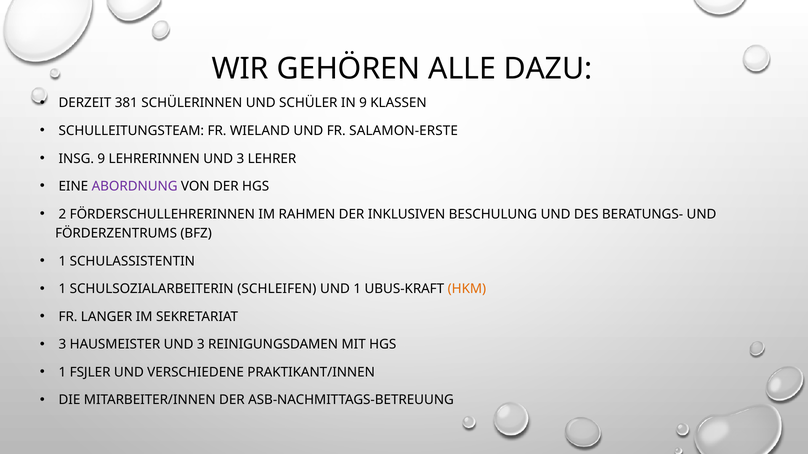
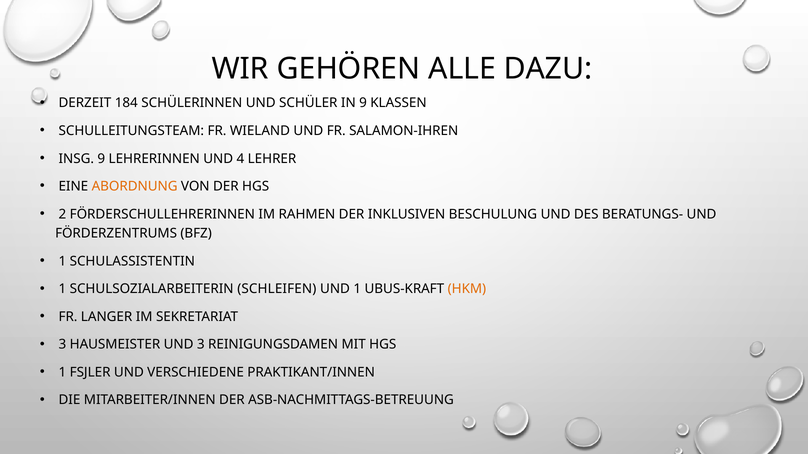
381: 381 -> 184
SALAMON-ERSTE: SALAMON-ERSTE -> SALAMON-IHREN
LEHRERINNEN UND 3: 3 -> 4
ABORDNUNG colour: purple -> orange
